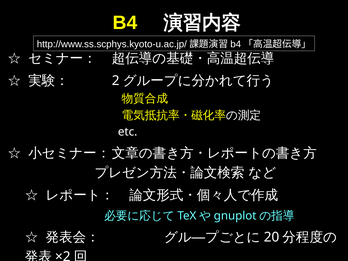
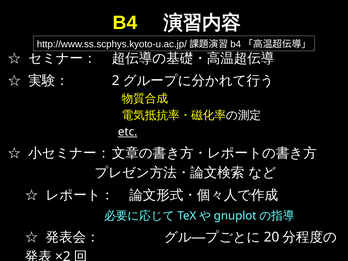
etc underline: none -> present
